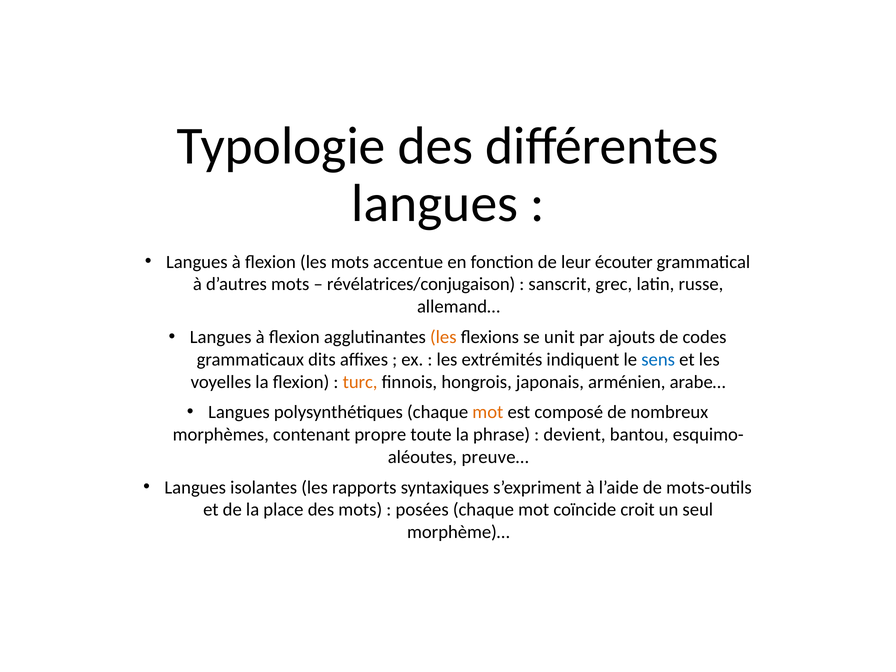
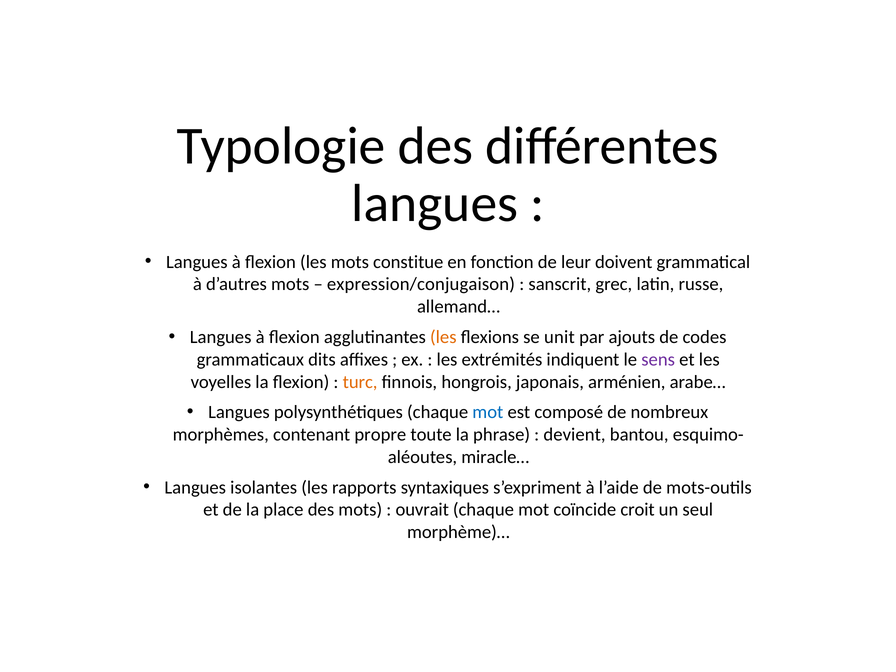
accentue: accentue -> constitue
écouter: écouter -> doivent
révélatrices/conjugaison: révélatrices/conjugaison -> expression/conjugaison
sens colour: blue -> purple
mot at (488, 412) colour: orange -> blue
preuve…: preuve… -> miracle…
posées: posées -> ouvrait
